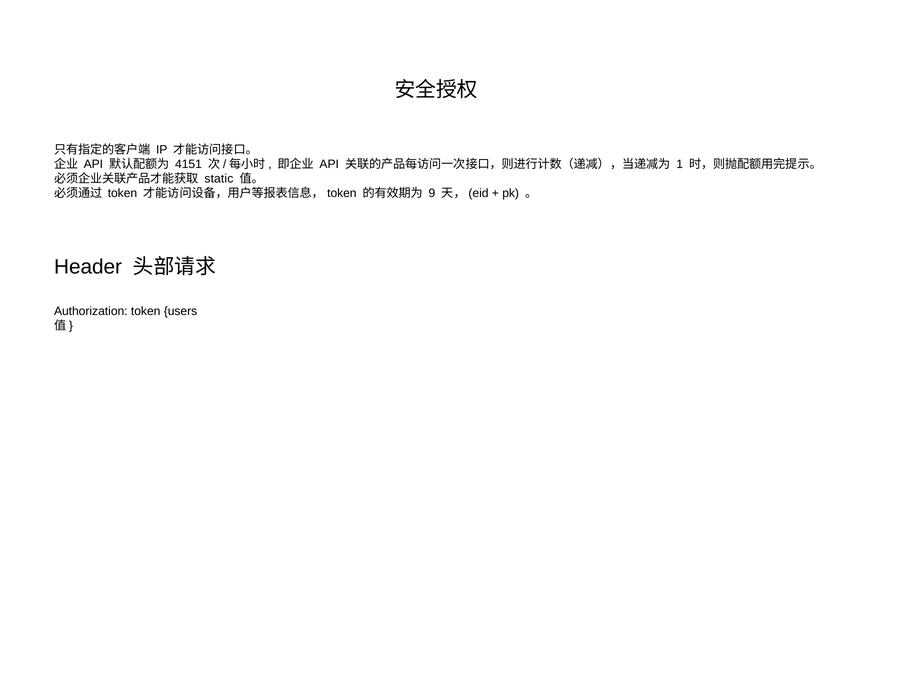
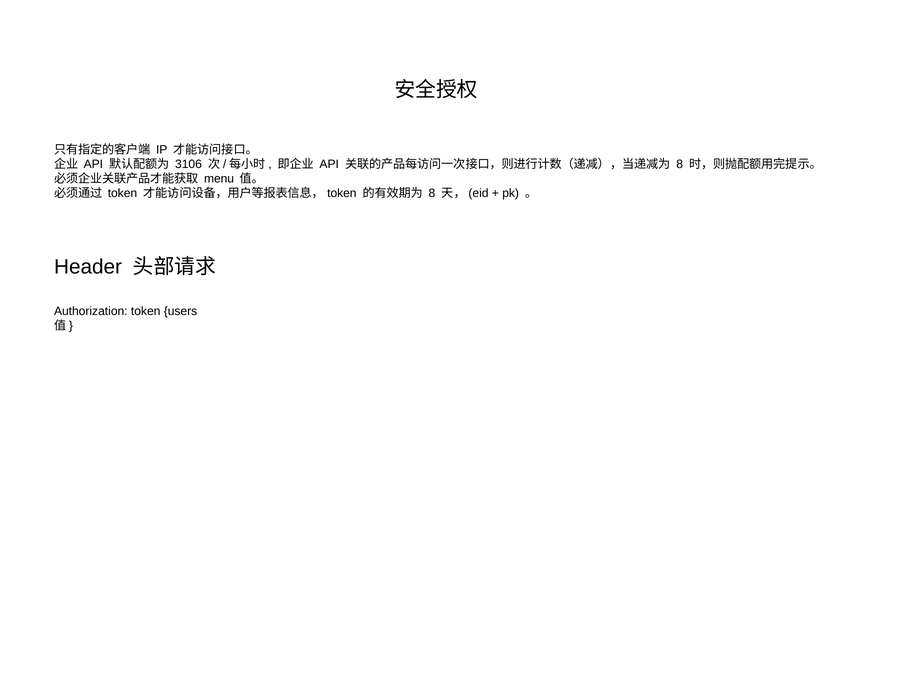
4151: 4151 -> 3106
1 at (680, 164): 1 -> 8
static: static -> menu
9 at (432, 193): 9 -> 8
